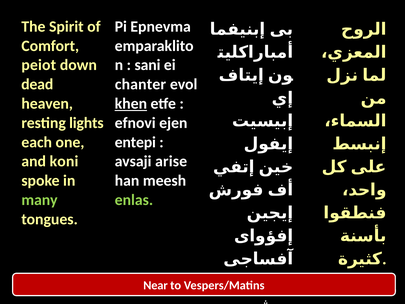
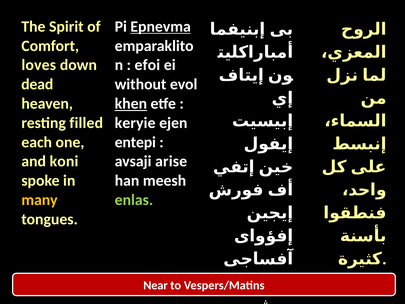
Epnevma underline: none -> present
peiot: peiot -> loves
sani: sani -> efoi
chanter: chanter -> without
lights: lights -> filled
efnovi: efnovi -> keryie
many colour: light green -> yellow
